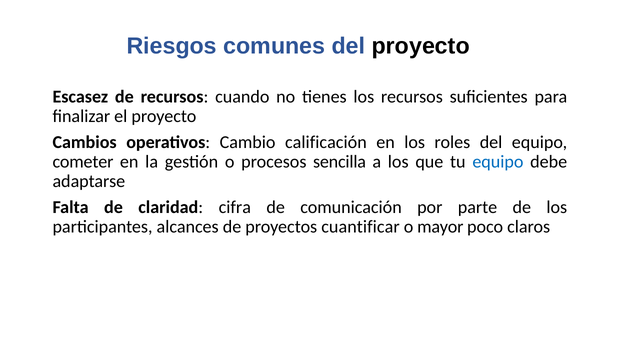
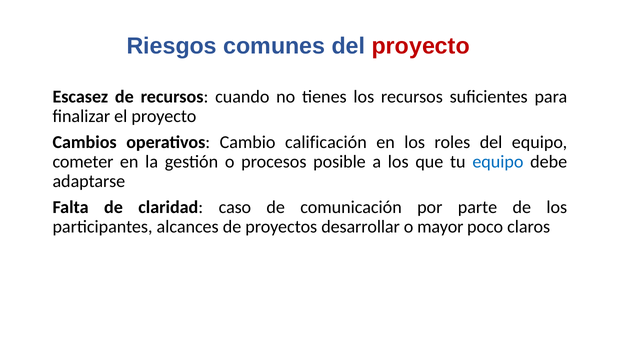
proyecto at (421, 46) colour: black -> red
sencilla: sencilla -> posible
cifra: cifra -> caso
cuantificar: cuantificar -> desarrollar
